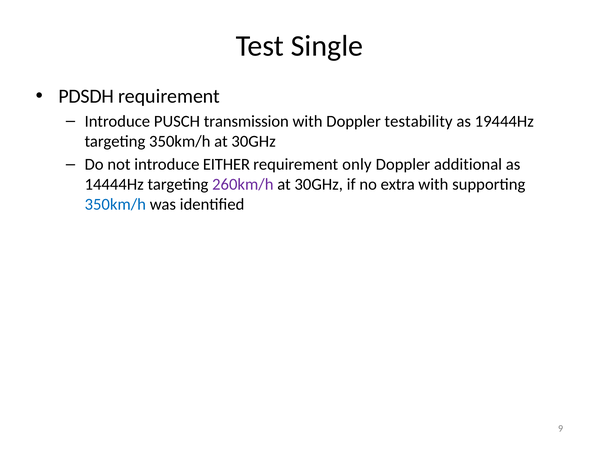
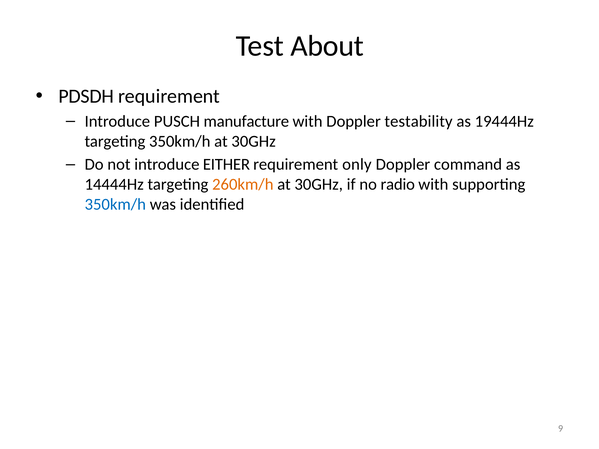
Single: Single -> About
transmission: transmission -> manufacture
additional: additional -> command
260km/h colour: purple -> orange
extra: extra -> radio
